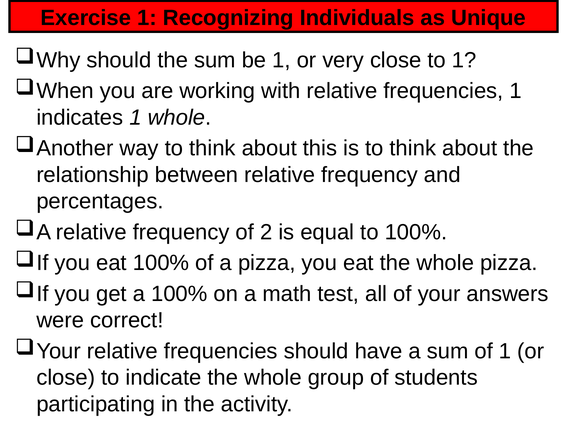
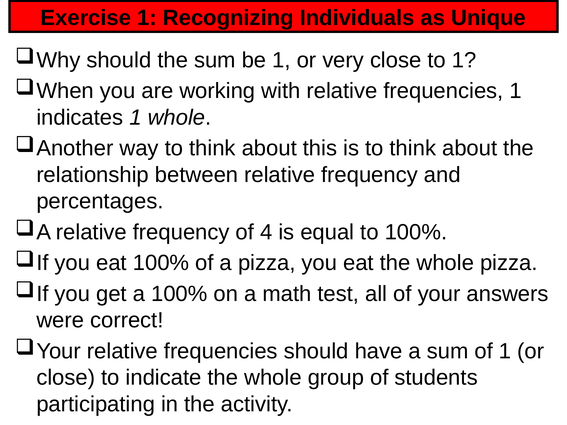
2: 2 -> 4
